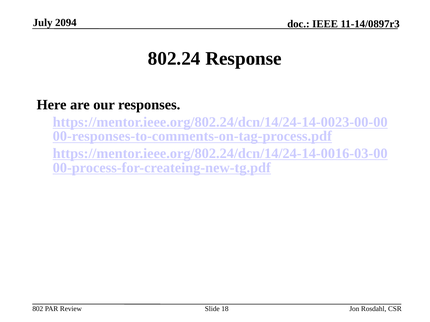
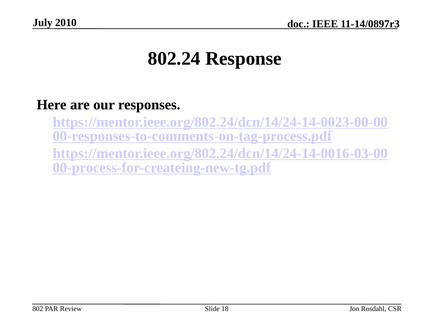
2094: 2094 -> 2010
